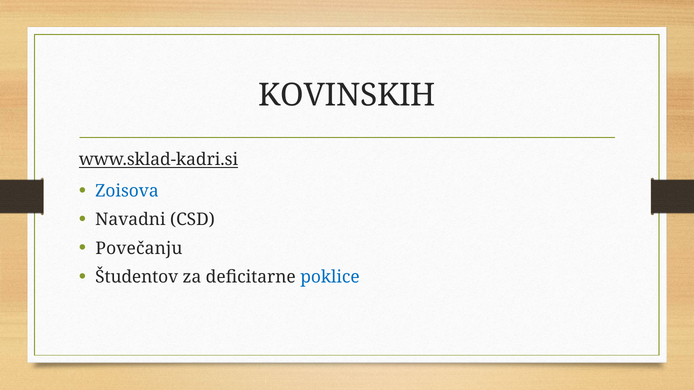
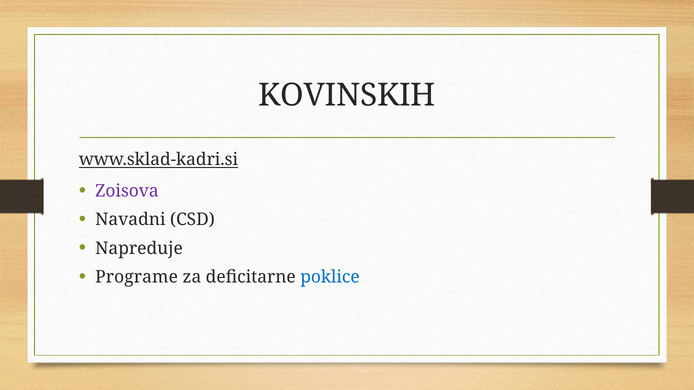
Zoisova colour: blue -> purple
Povečanju: Povečanju -> Napreduje
Študentov: Študentov -> Programe
